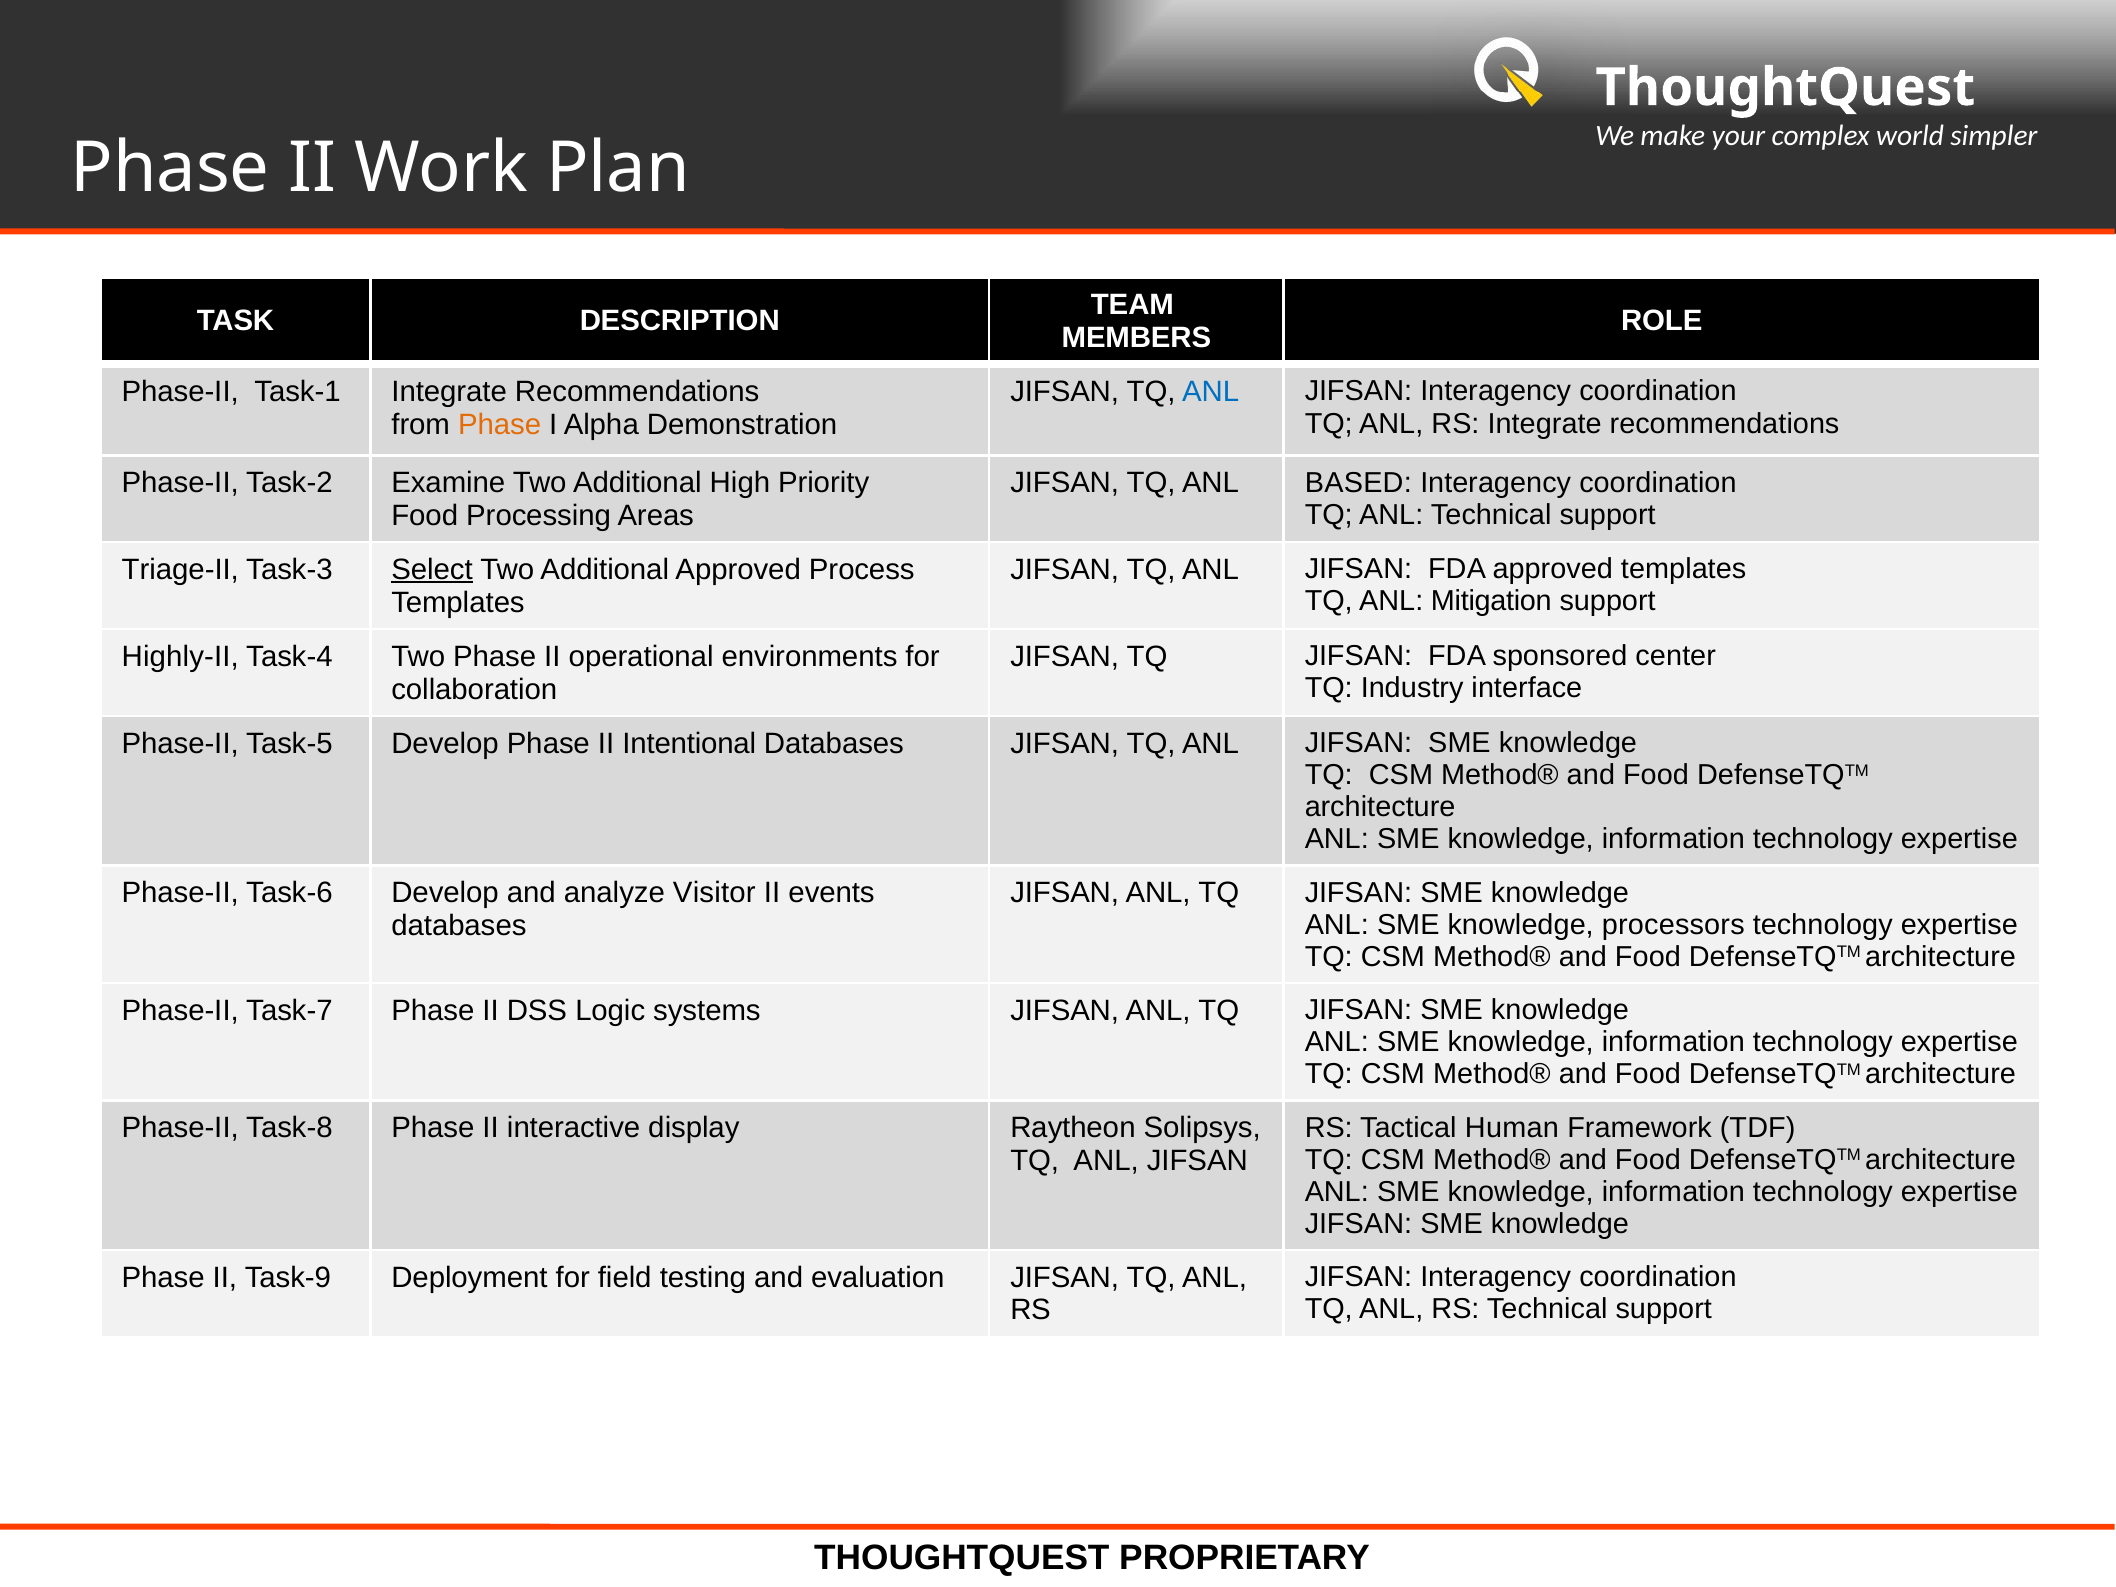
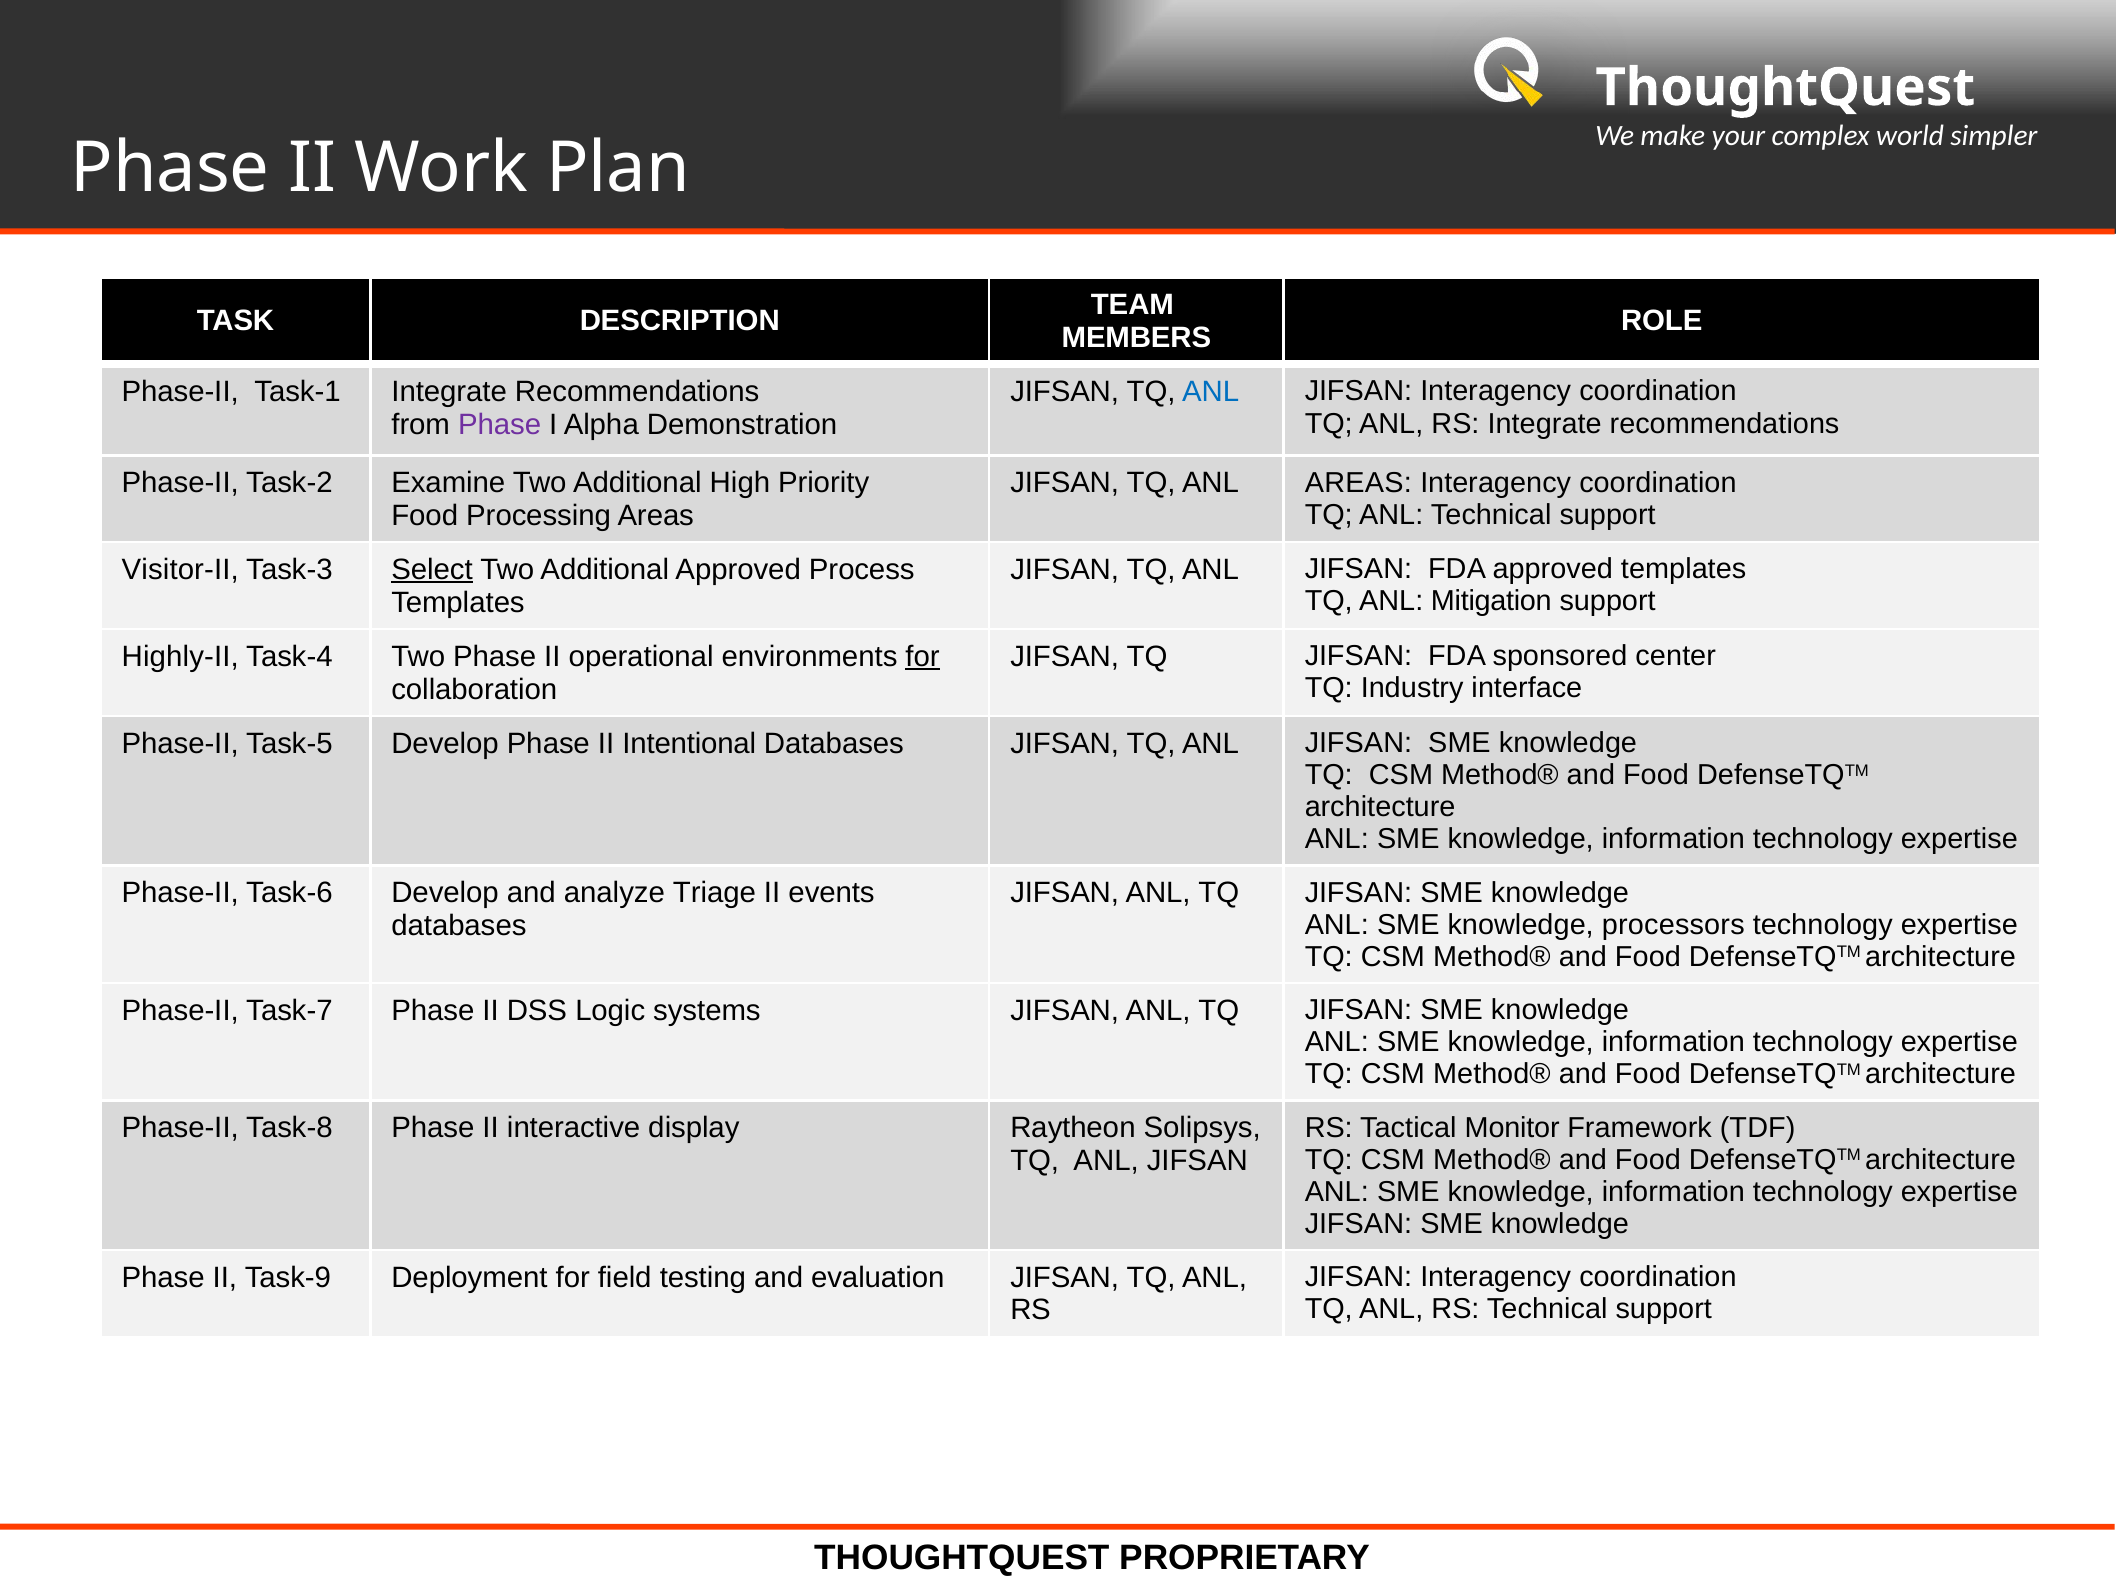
Phase at (500, 424) colour: orange -> purple
ANL BASED: BASED -> AREAS
Triage-II: Triage-II -> Visitor-II
for at (923, 657) underline: none -> present
Visitor: Visitor -> Triage
Human: Human -> Monitor
